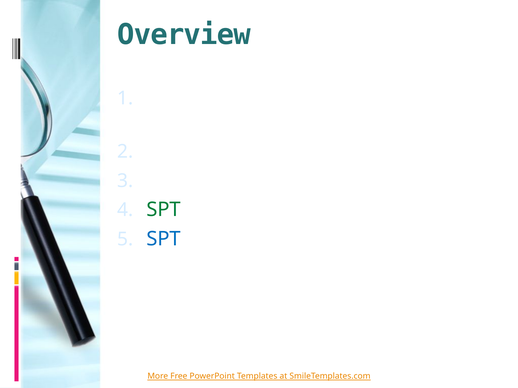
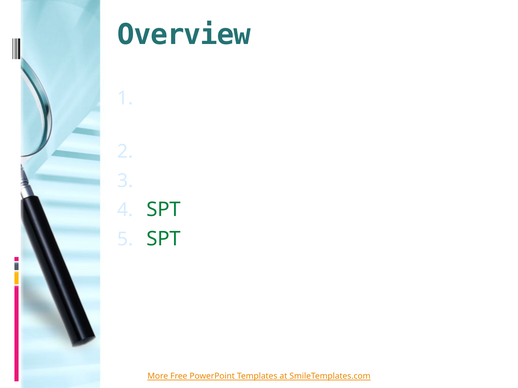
SPT at (164, 239) colour: blue -> green
